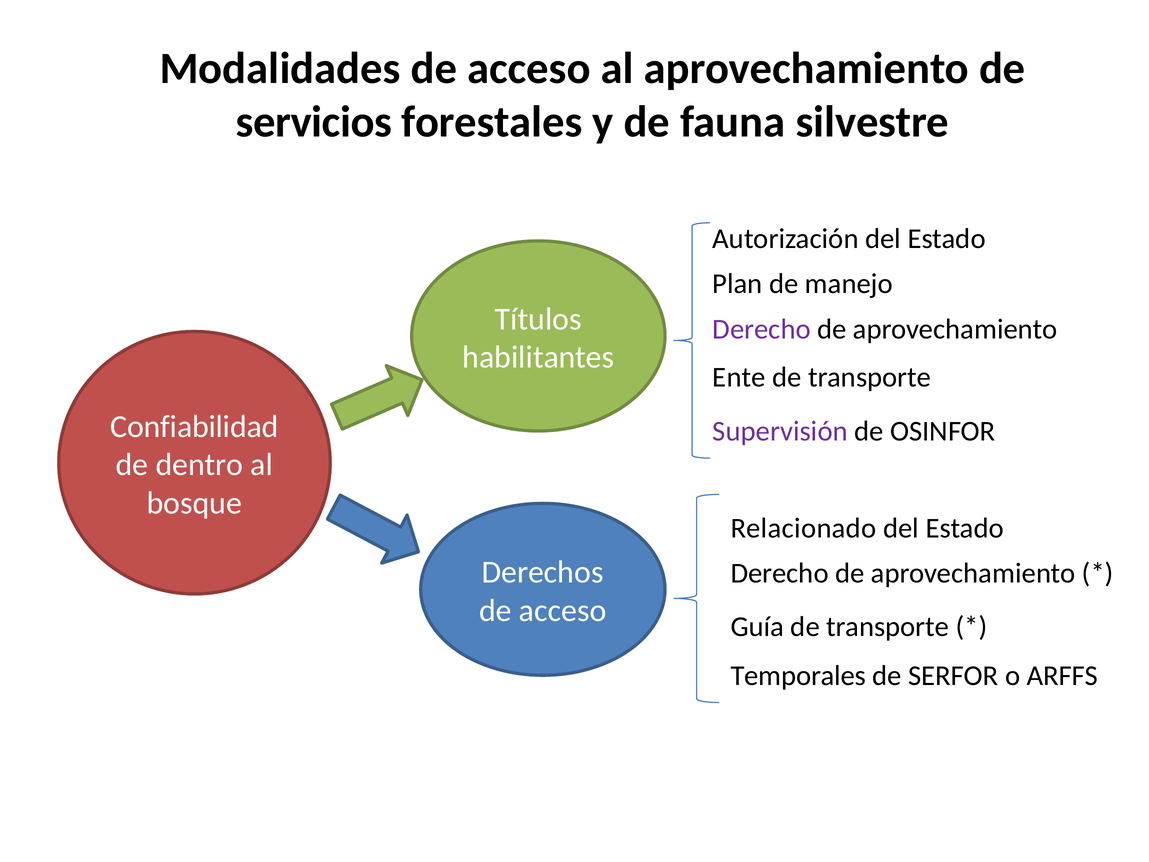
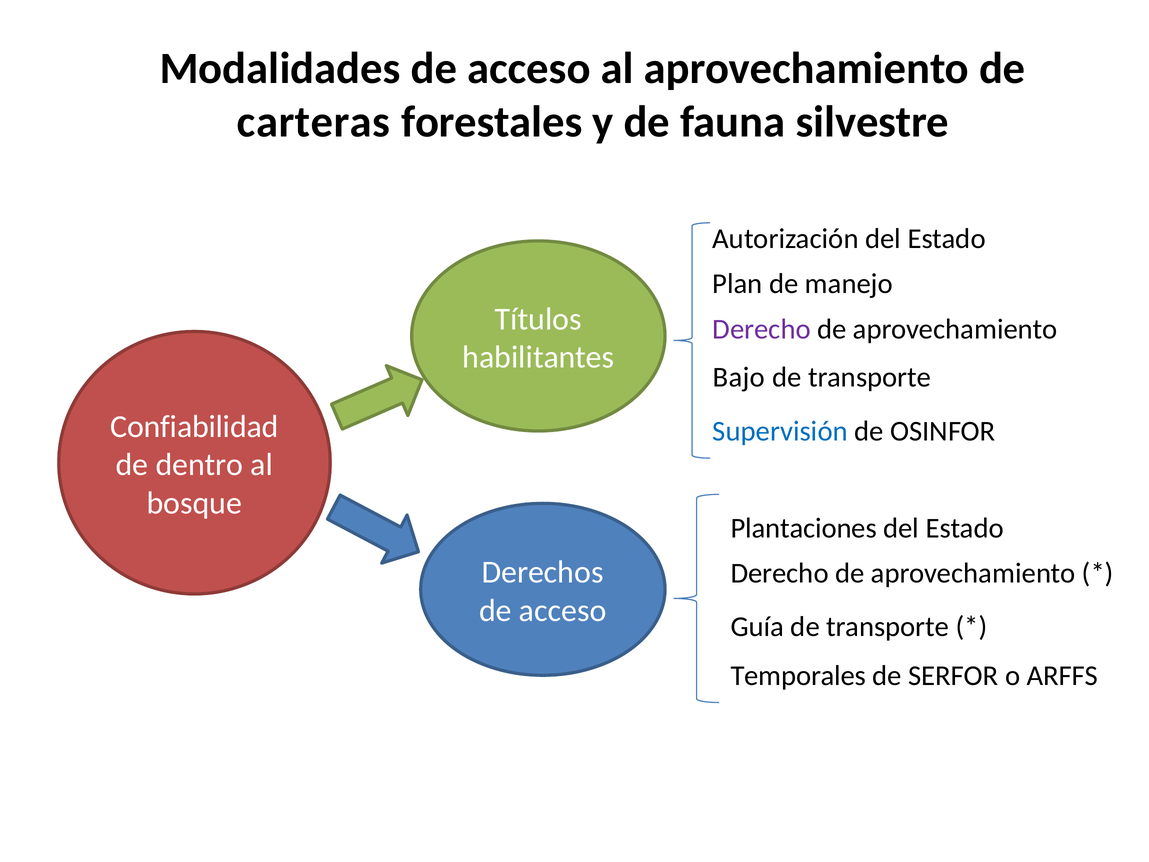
servicios: servicios -> carteras
Ente: Ente -> Bajo
Supervisión colour: purple -> blue
Relacionado: Relacionado -> Plantaciones
